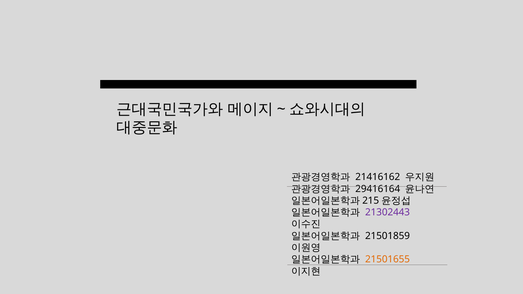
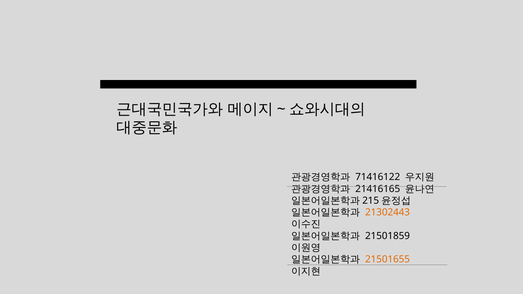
21416162: 21416162 -> 71416122
29416164: 29416164 -> 21416165
21302443 colour: purple -> orange
